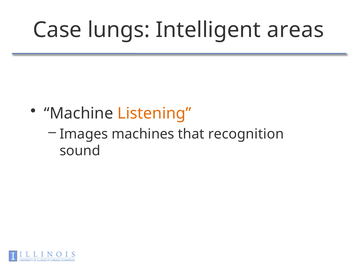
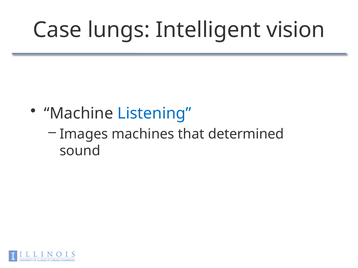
areas: areas -> vision
Listening colour: orange -> blue
recognition: recognition -> determined
